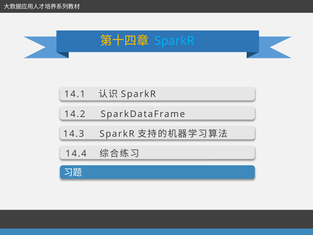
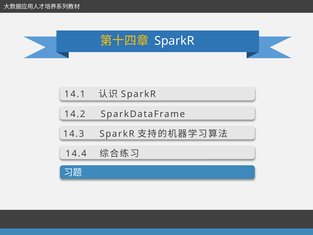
SparkR at (174, 41) colour: light blue -> white
